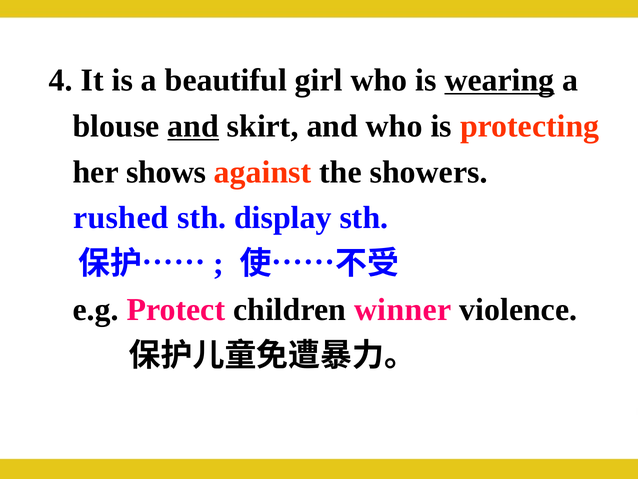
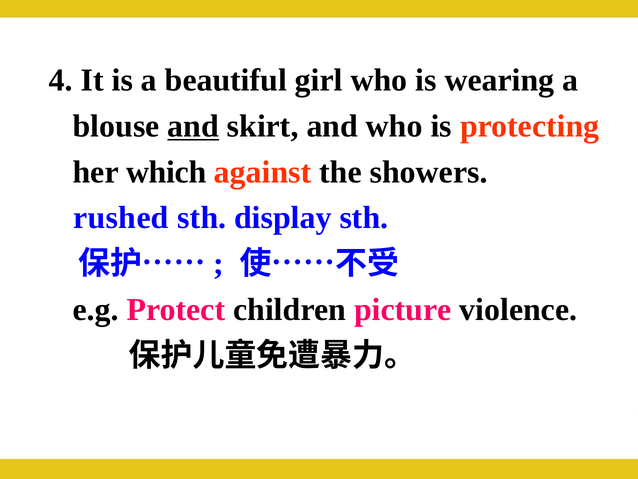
wearing underline: present -> none
shows: shows -> which
winner: winner -> picture
